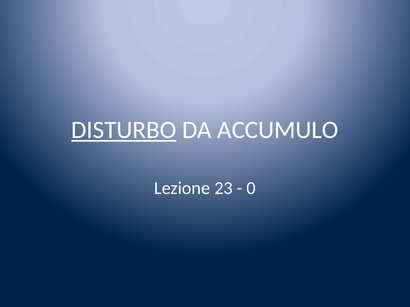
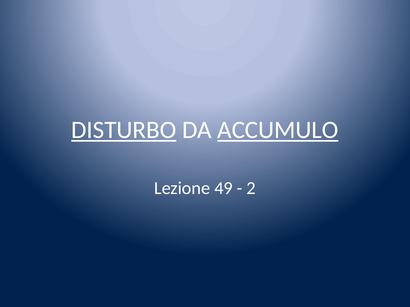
ACCUMULO underline: none -> present
23: 23 -> 49
0: 0 -> 2
